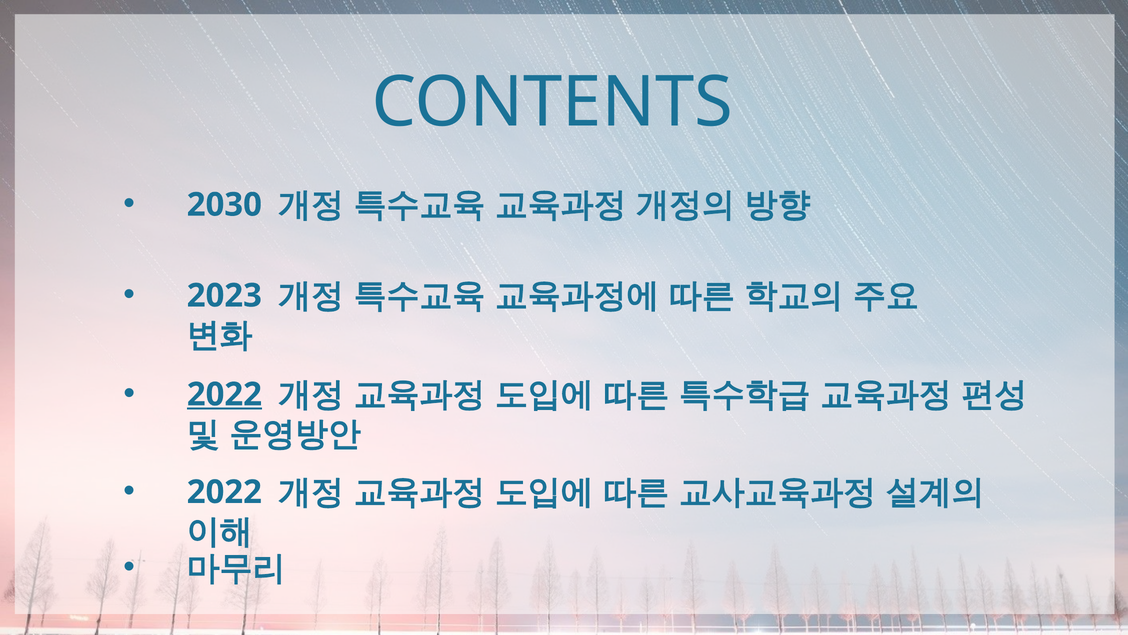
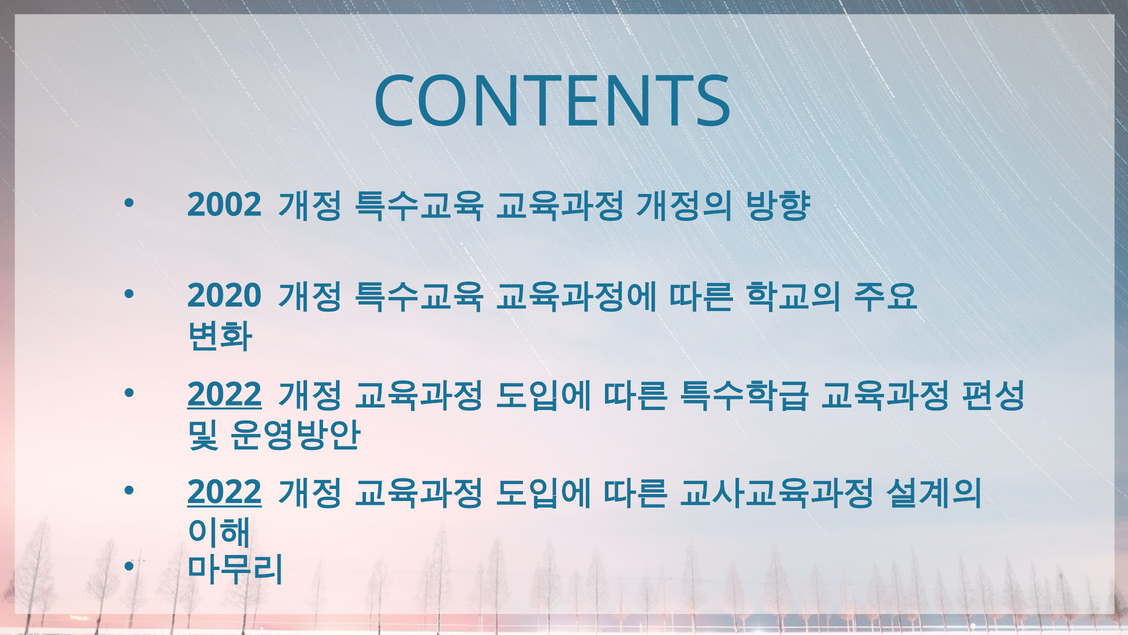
2030: 2030 -> 2002
2023: 2023 -> 2020
2022 at (224, 492) underline: none -> present
